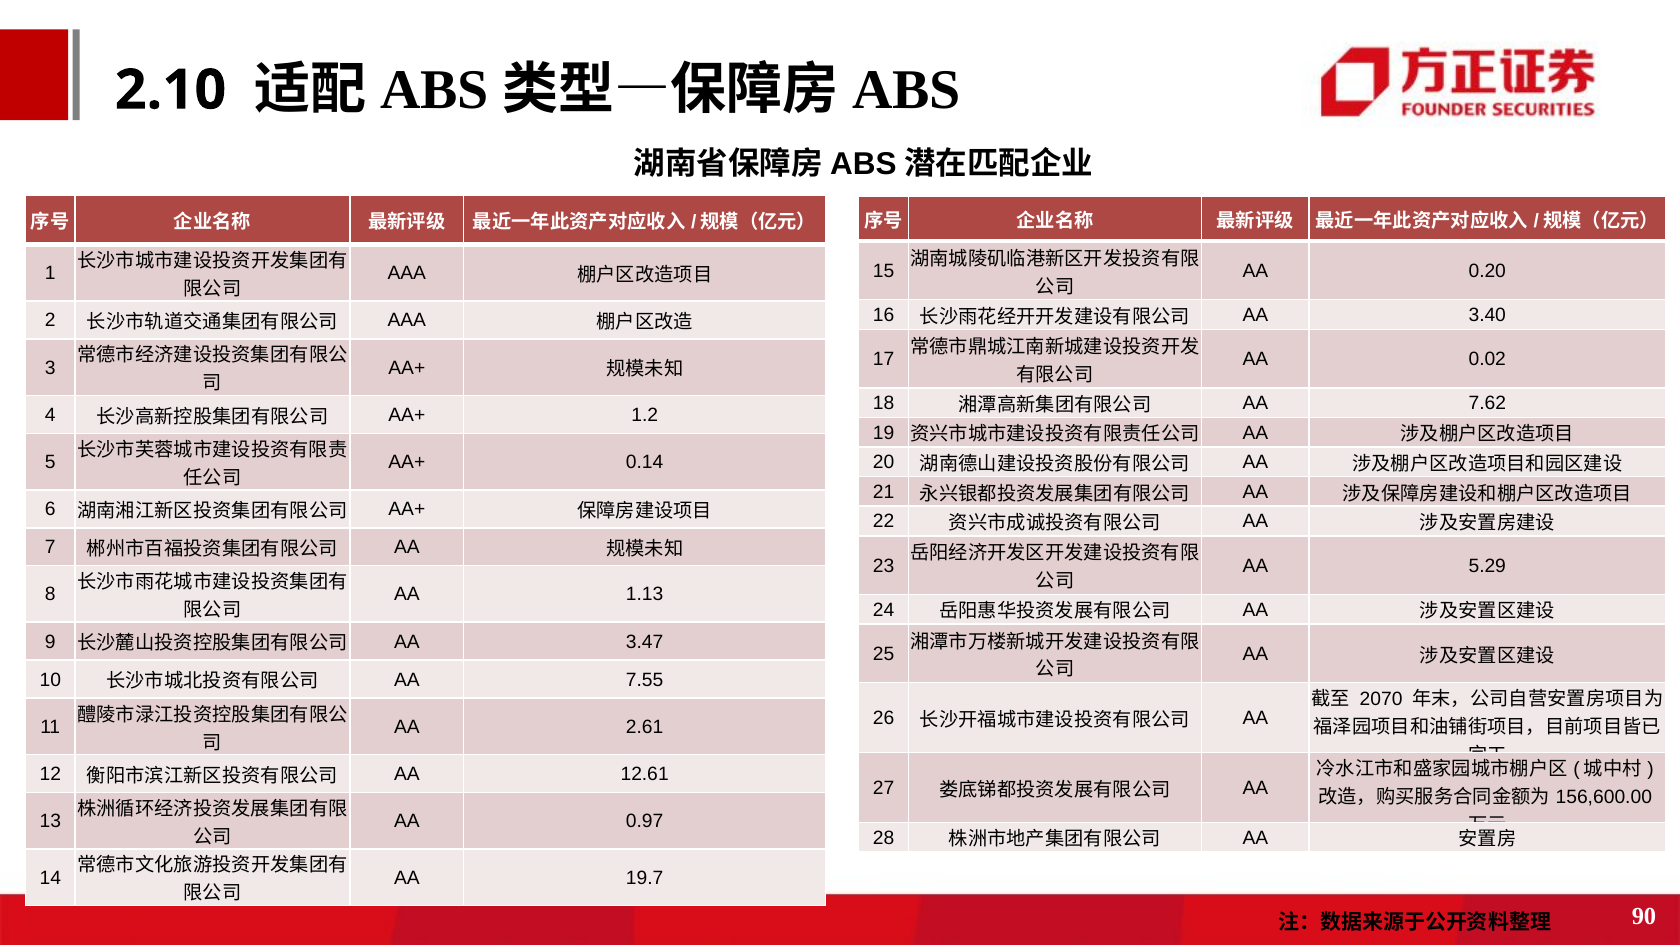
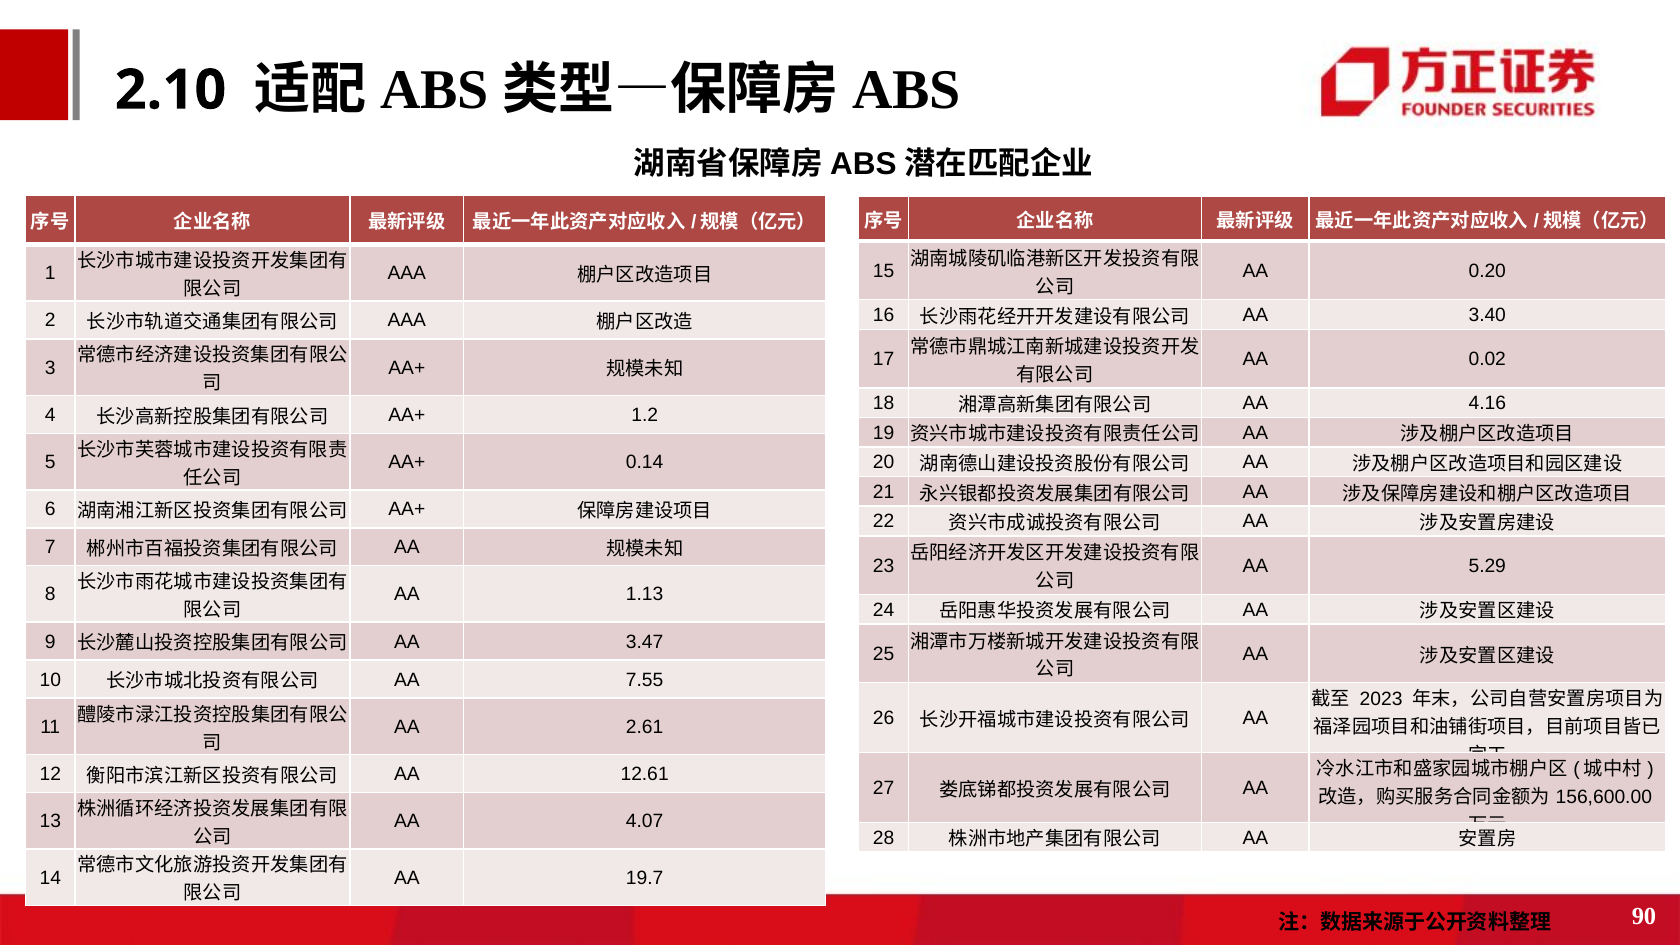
7.62: 7.62 -> 4.16
2070: 2070 -> 2023
0.97: 0.97 -> 4.07
